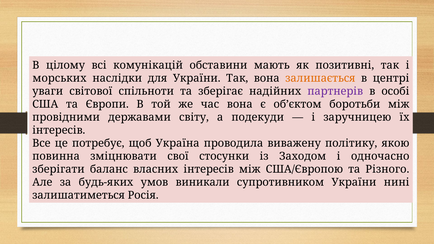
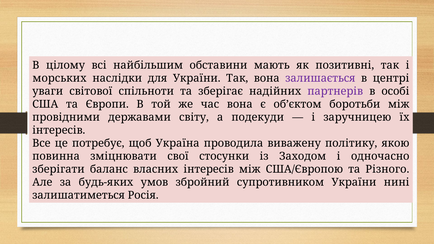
комунікацій: комунікацій -> найбільшим
залишається colour: orange -> purple
виникали: виникали -> збройний
